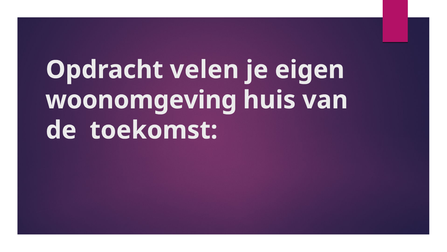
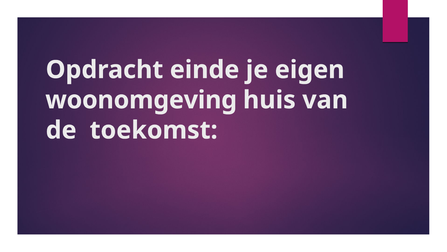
velen: velen -> einde
